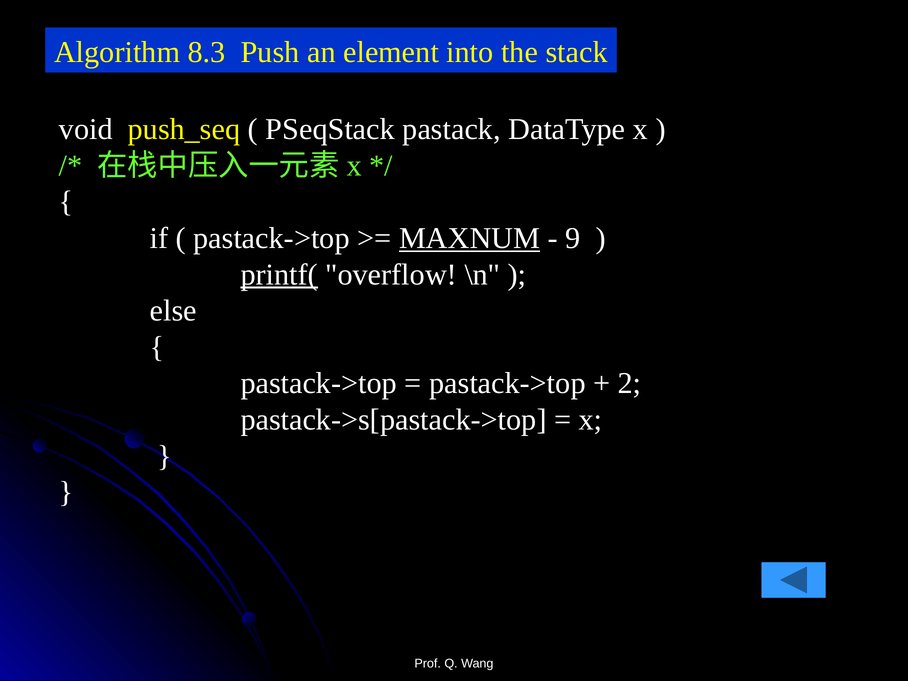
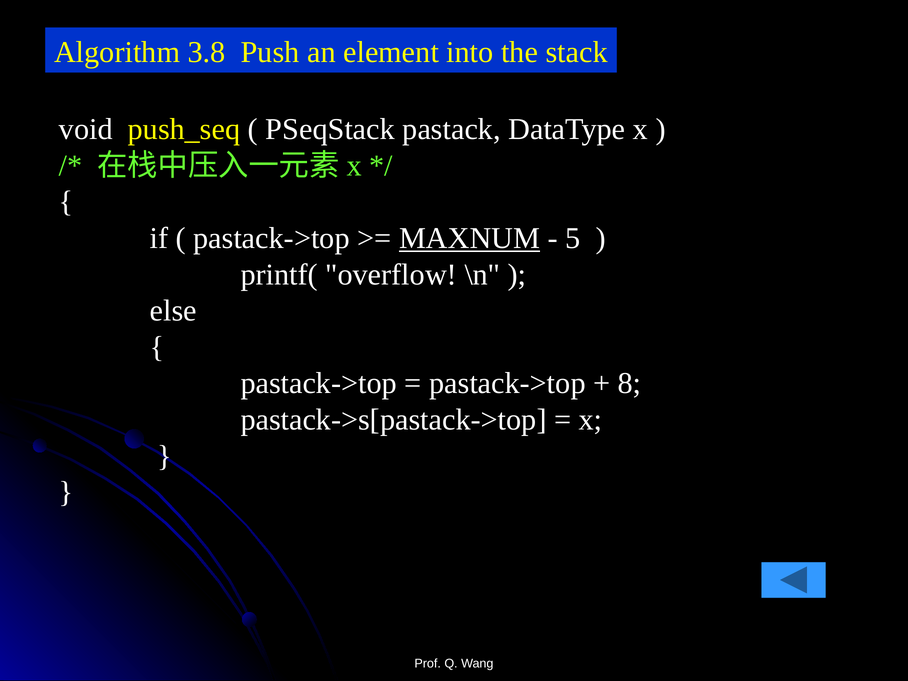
8.3: 8.3 -> 3.8
9: 9 -> 5
printf( underline: present -> none
2: 2 -> 8
